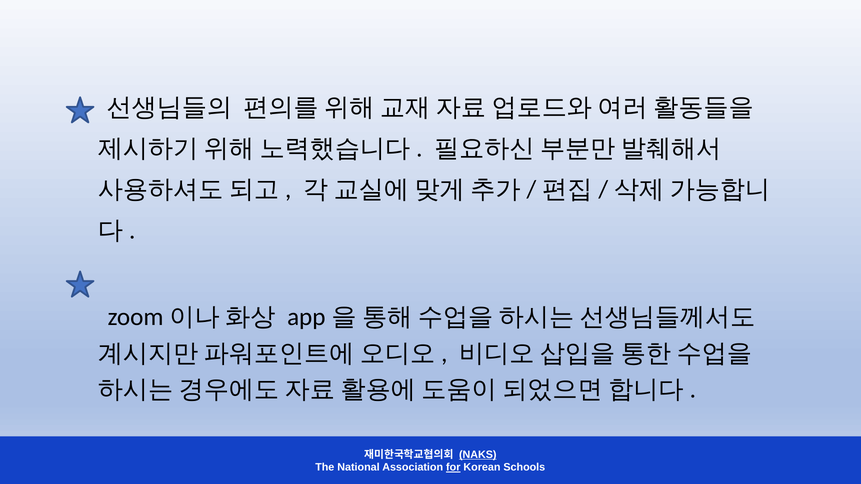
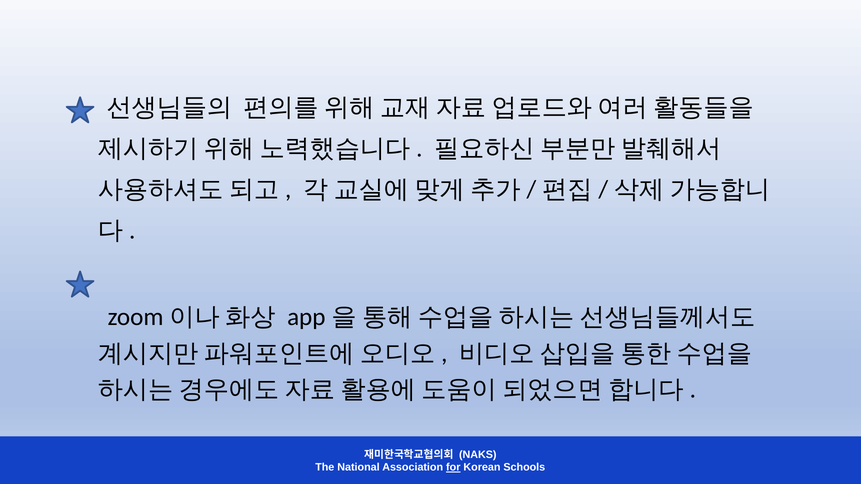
NAKS underline: present -> none
